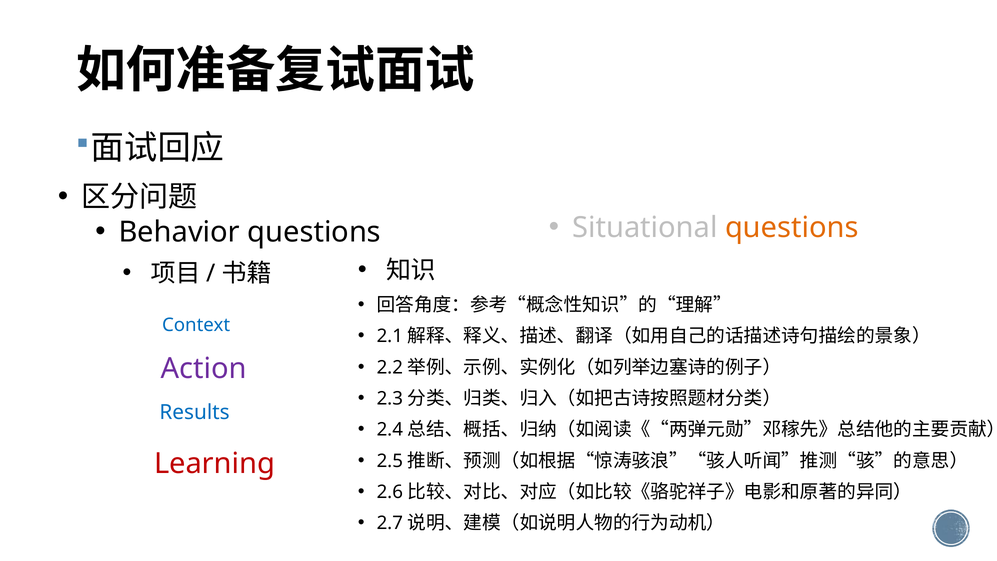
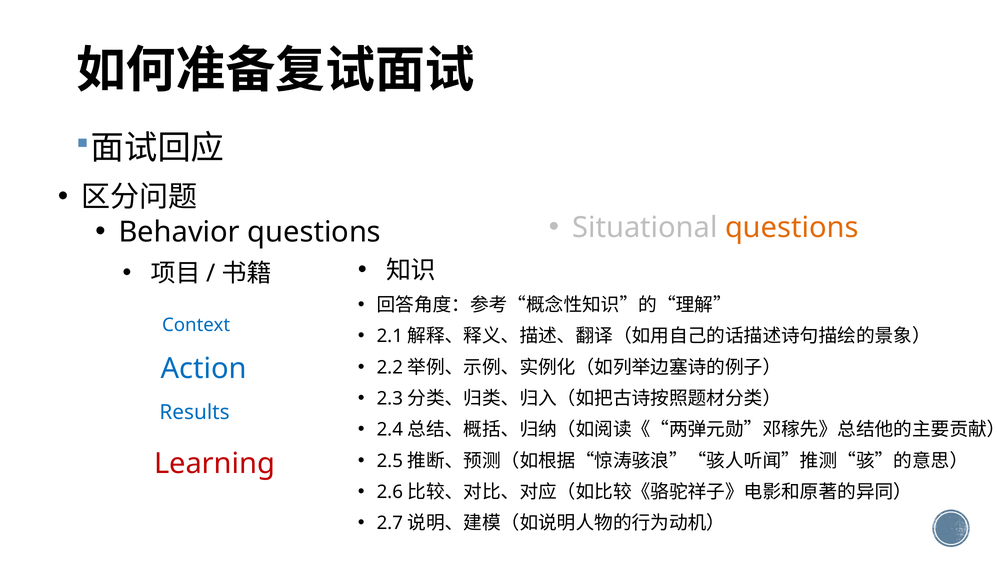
Action colour: purple -> blue
